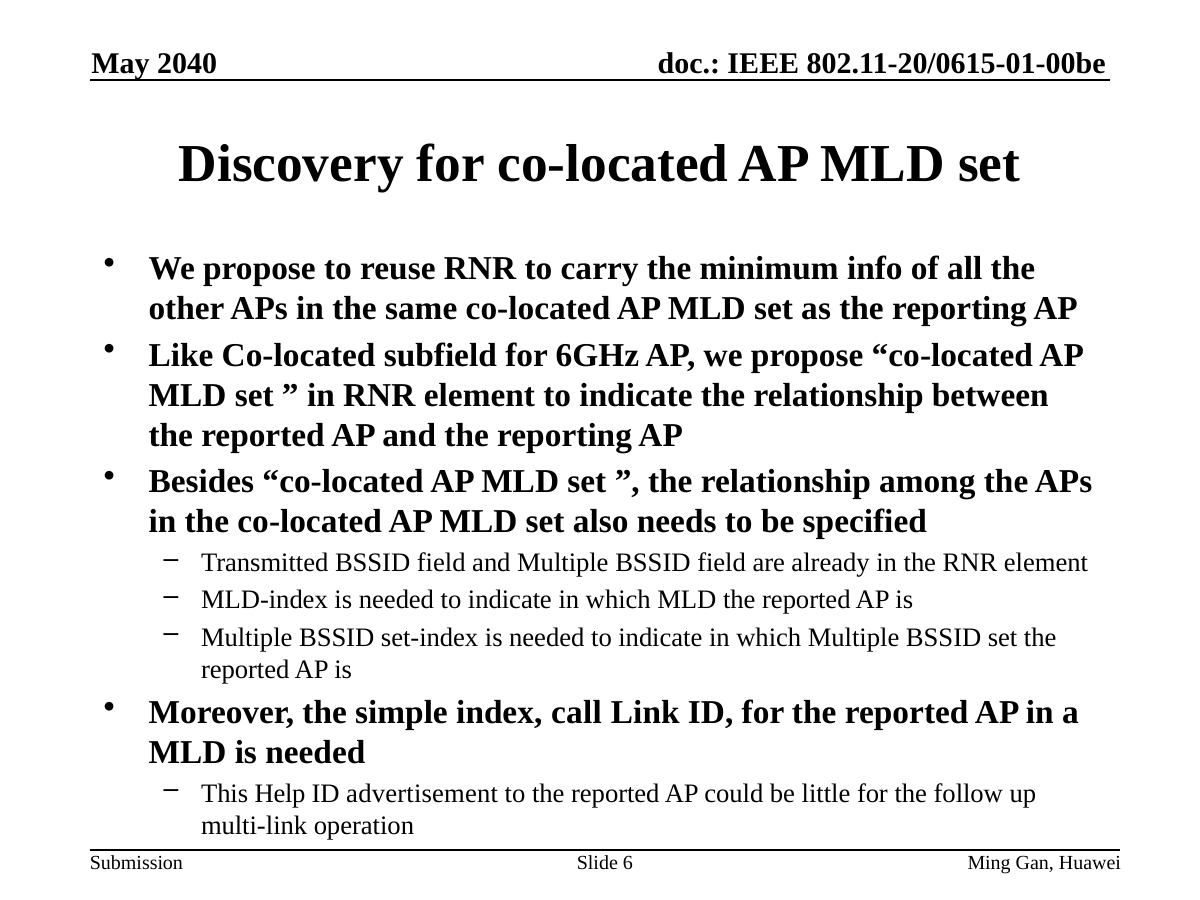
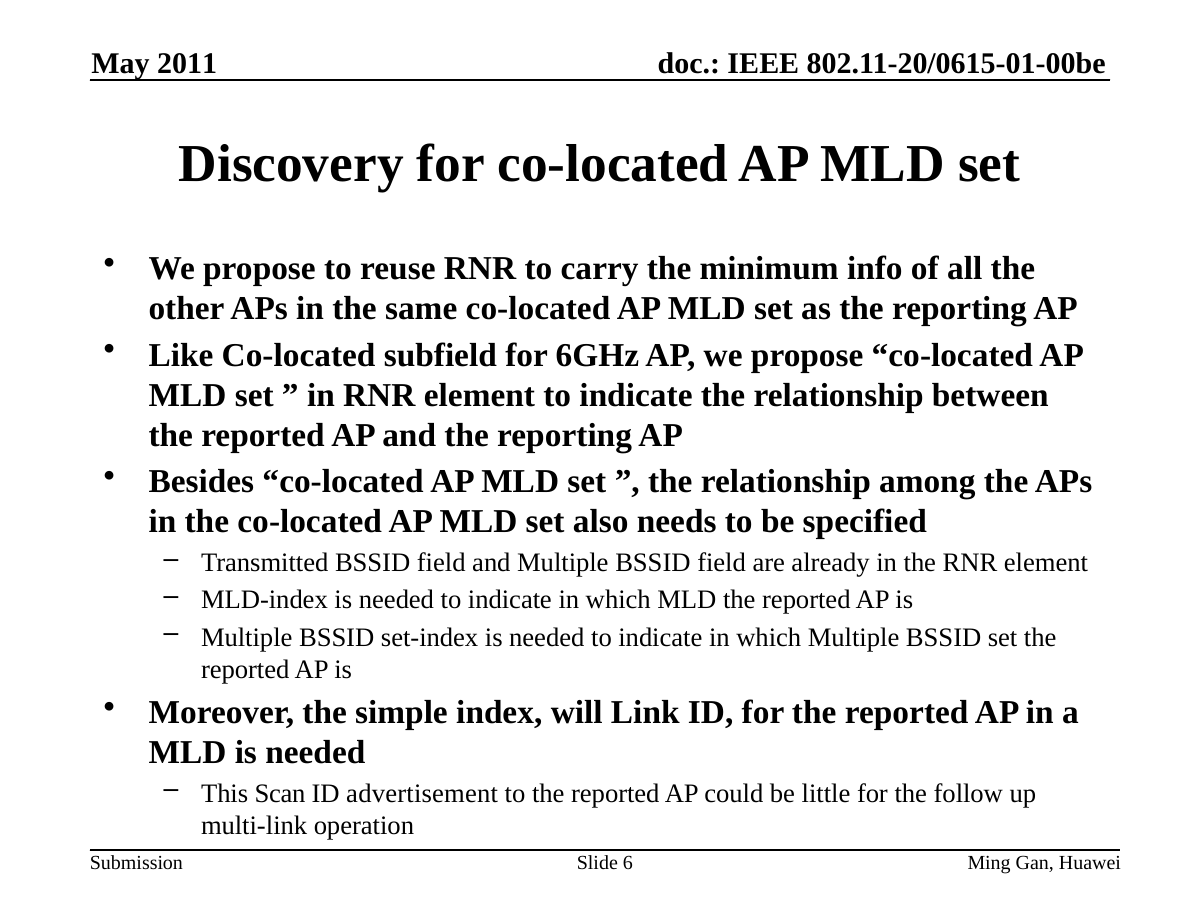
2040: 2040 -> 2011
call: call -> will
Help: Help -> Scan
